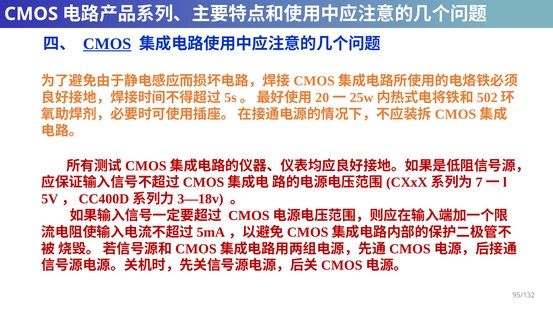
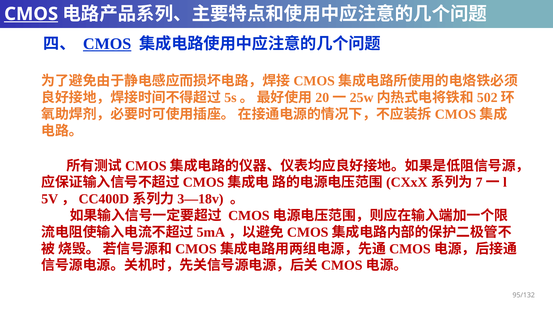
CMOS at (31, 14) underline: none -> present
